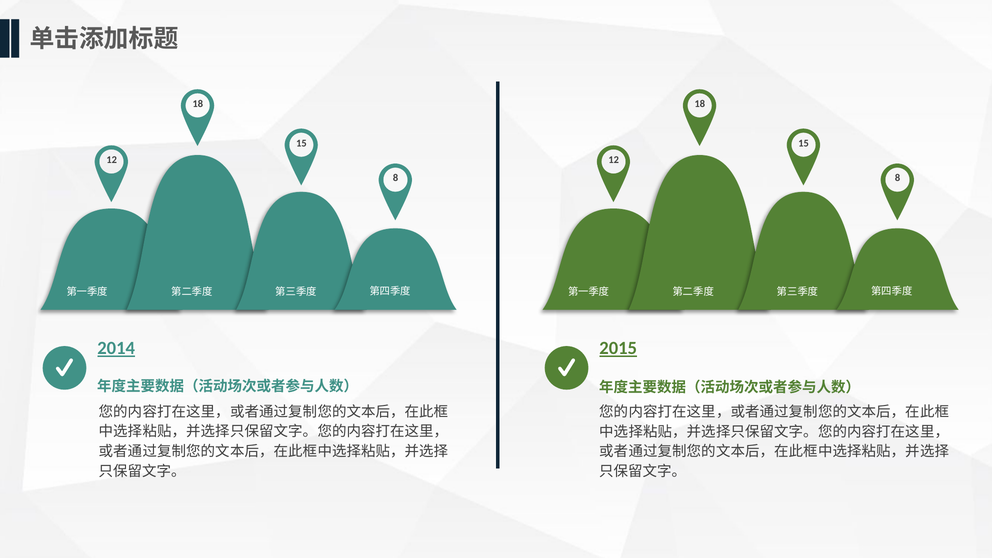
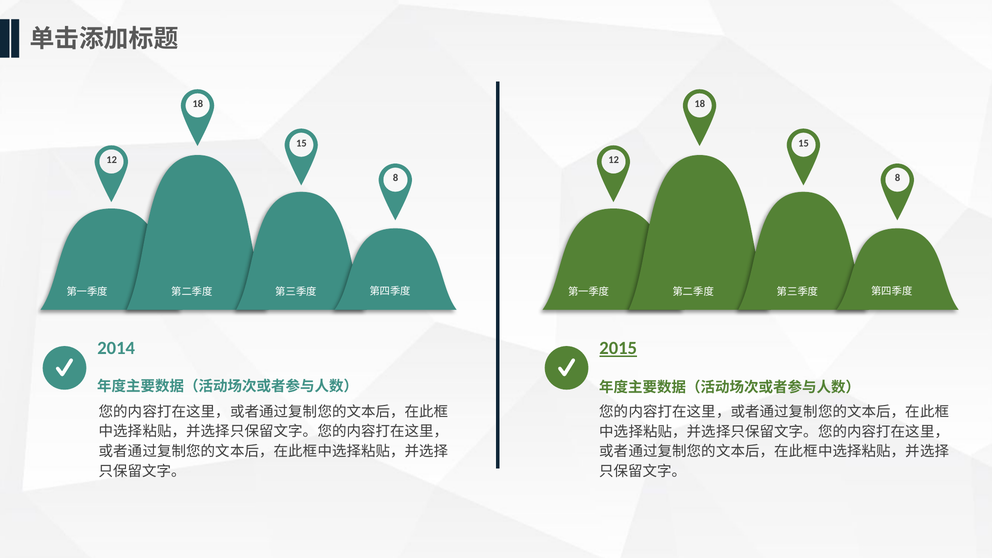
2014 underline: present -> none
